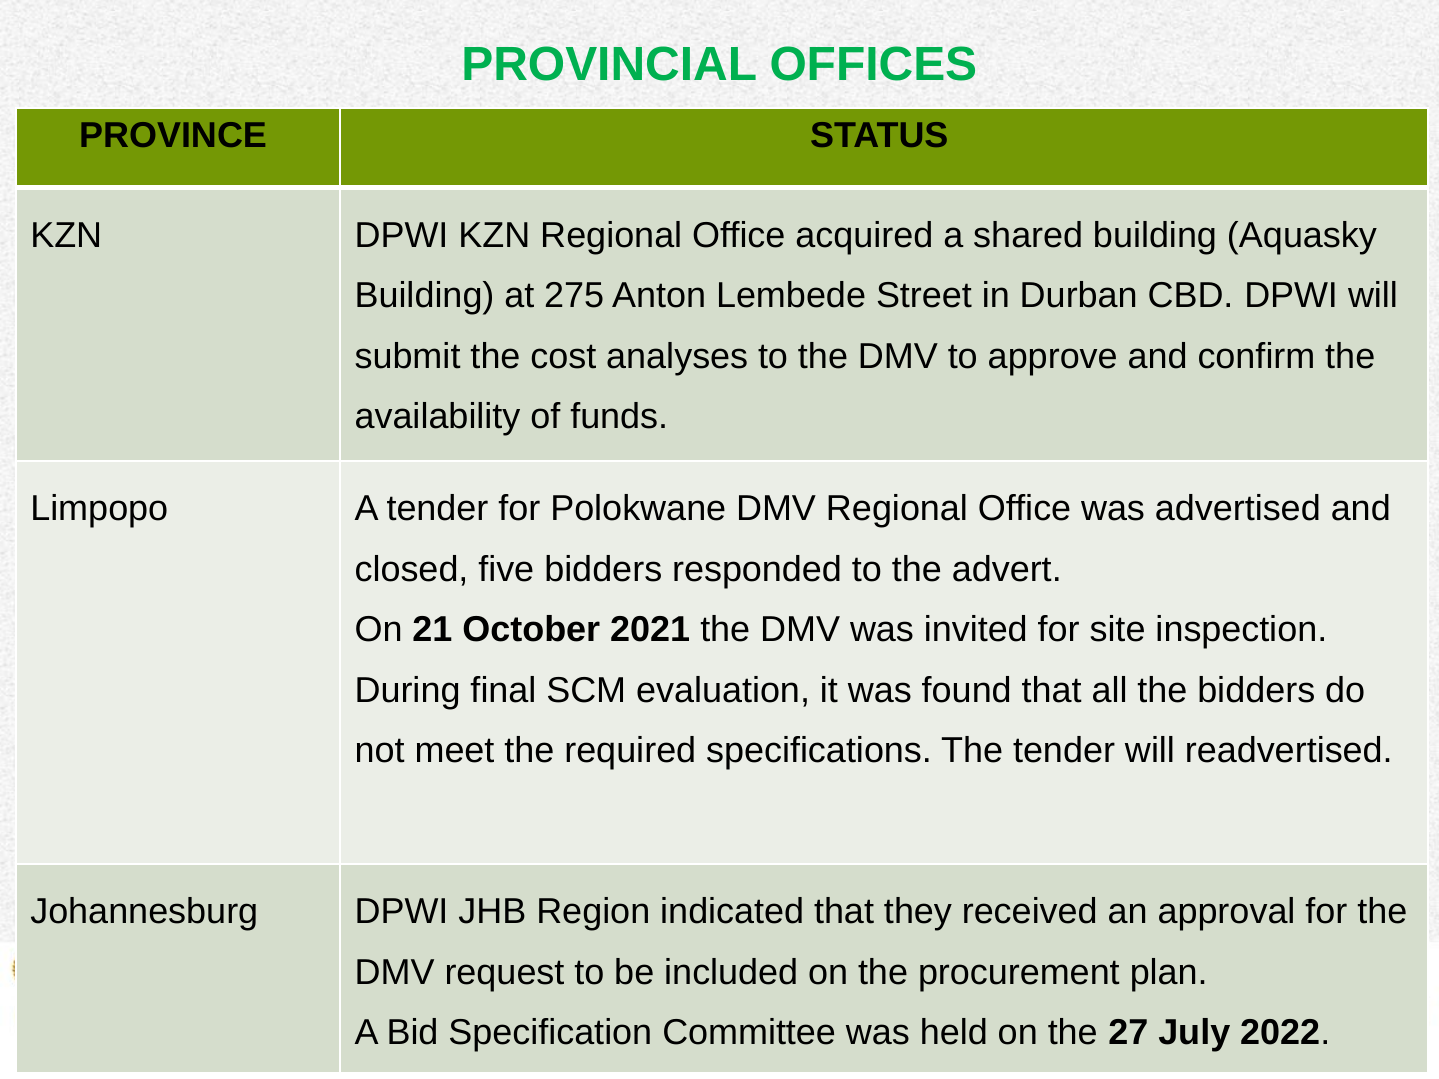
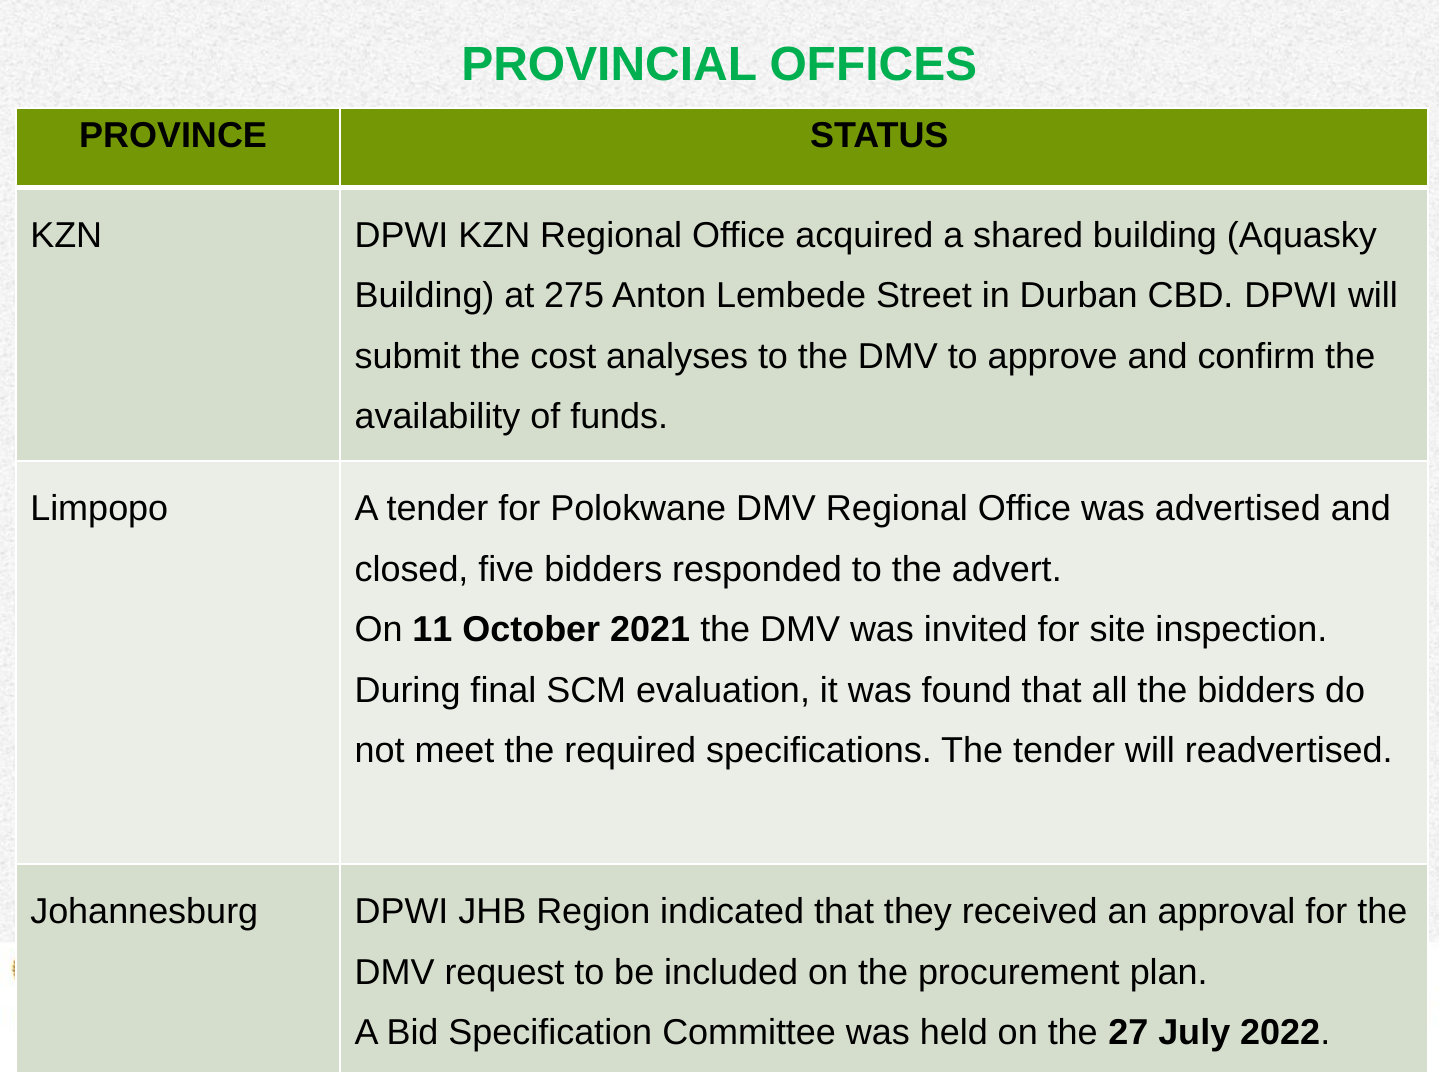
21: 21 -> 11
